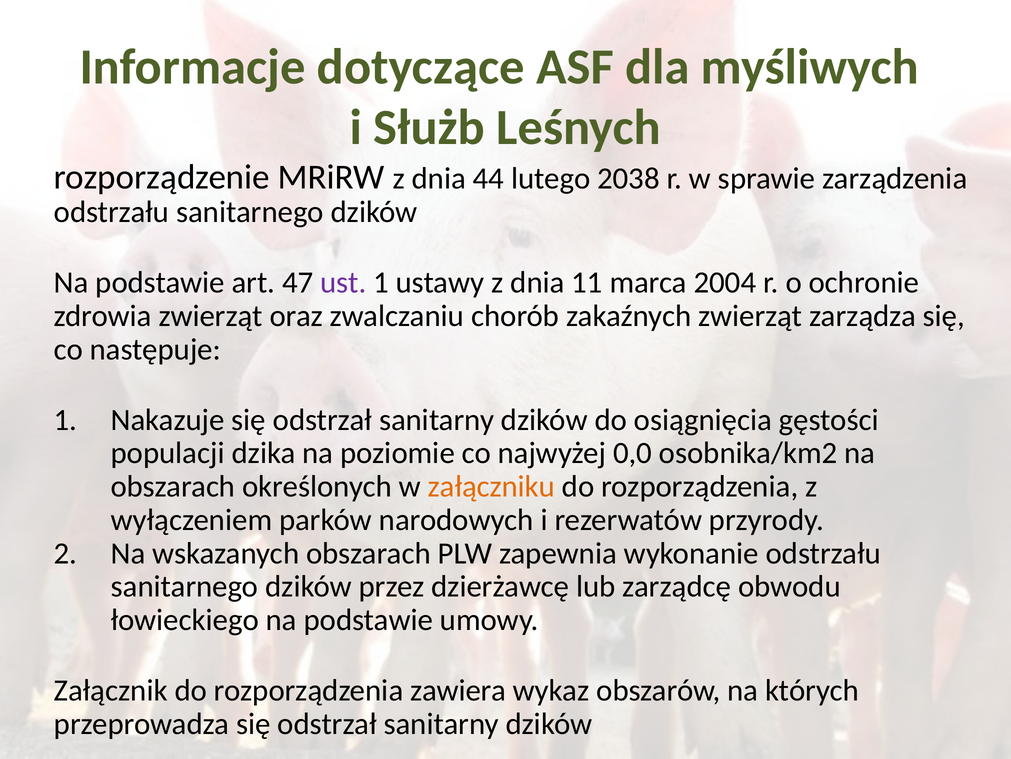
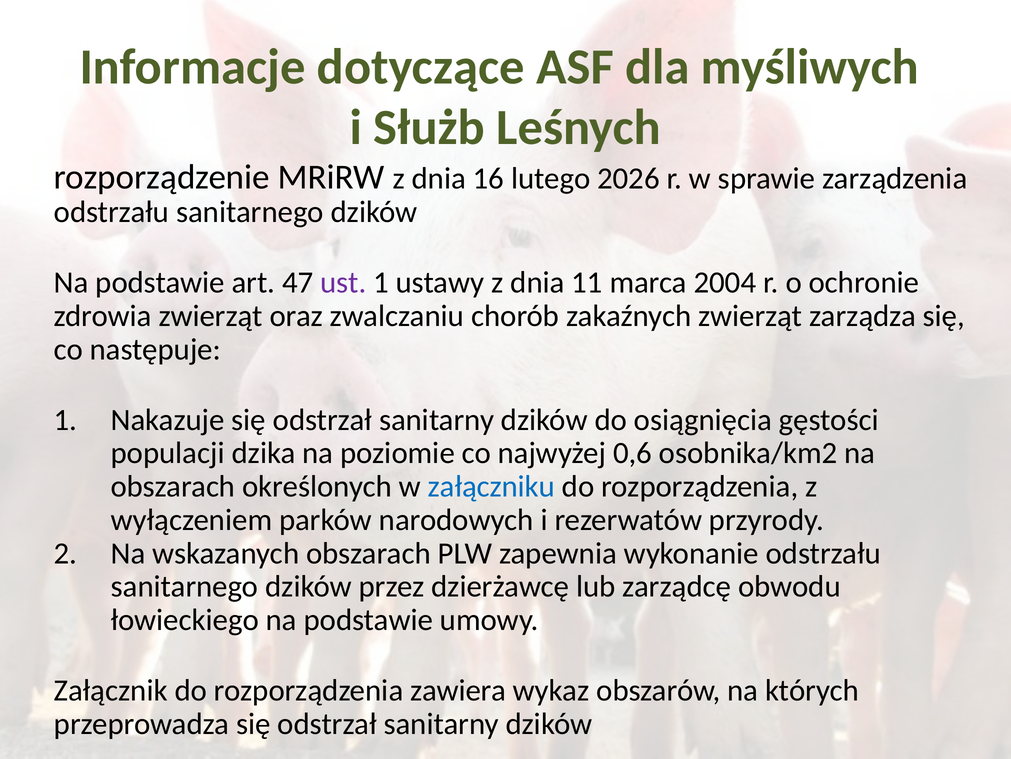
44: 44 -> 16
2038: 2038 -> 2026
0,0: 0,0 -> 0,6
załączniku colour: orange -> blue
